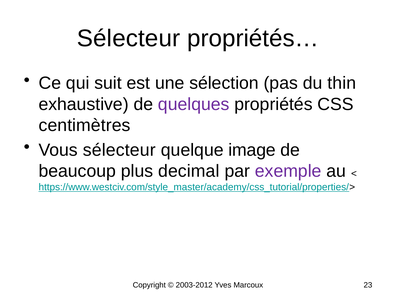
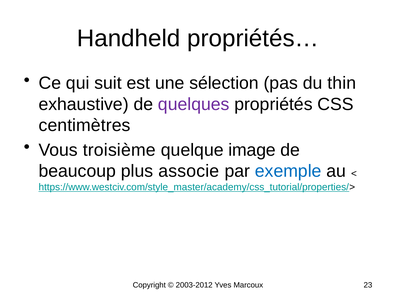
Sélecteur at (129, 38): Sélecteur -> Handheld
Vous sélecteur: sélecteur -> troisième
decimal: decimal -> associe
exemple colour: purple -> blue
